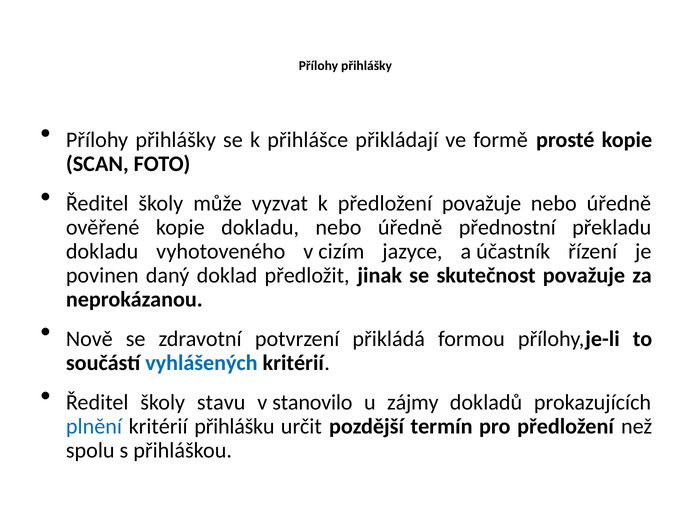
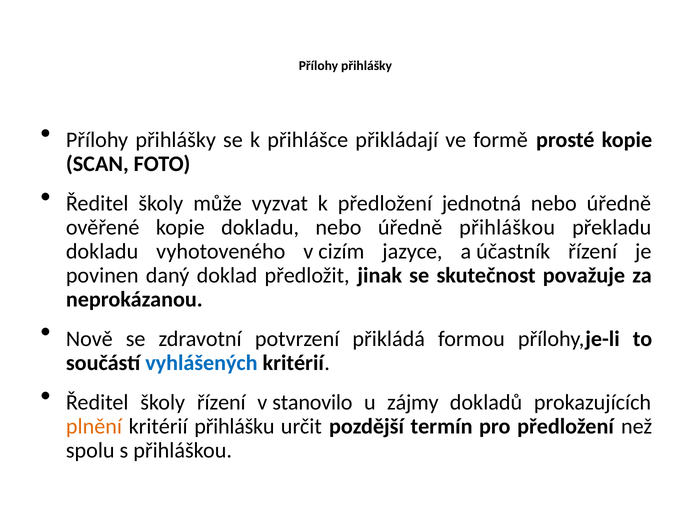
předložení považuje: považuje -> jednotná
úředně přednostní: přednostní -> přihláškou
školy stavu: stavu -> řízení
plnění colour: blue -> orange
